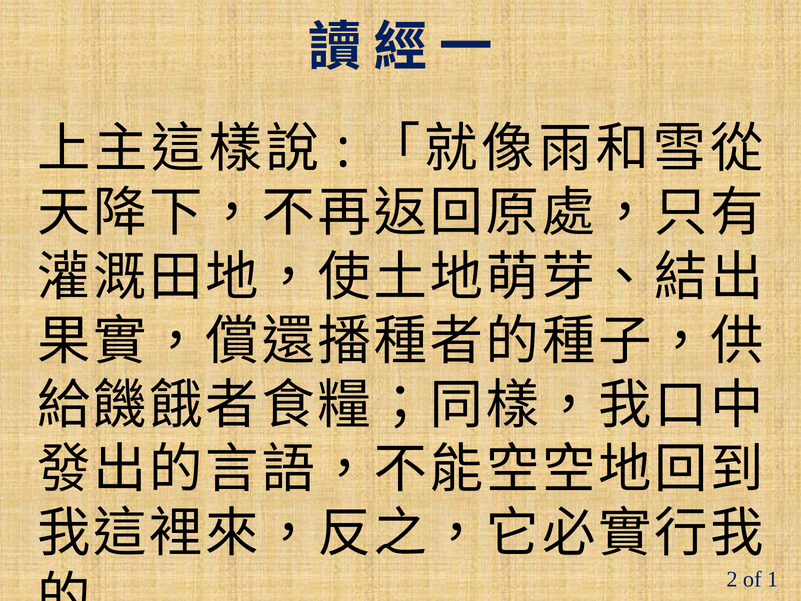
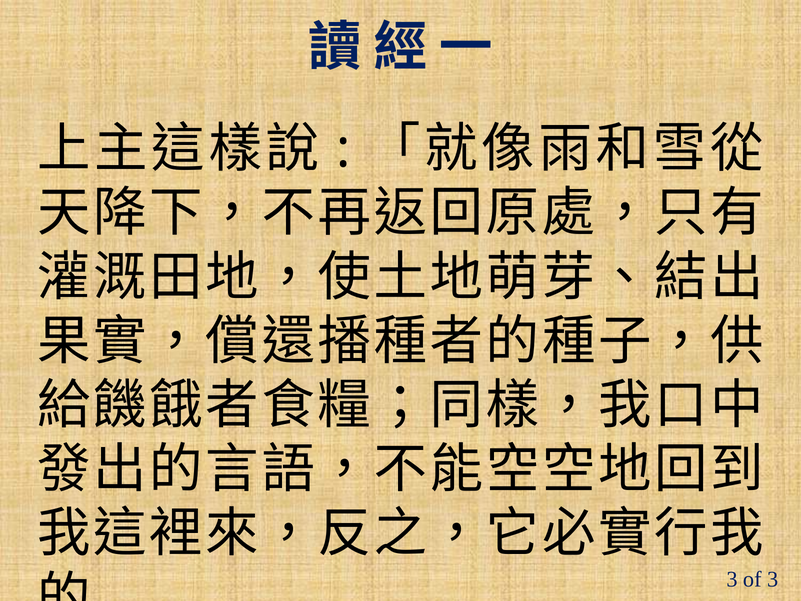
2 at (732, 579): 2 -> 3
of 1: 1 -> 3
